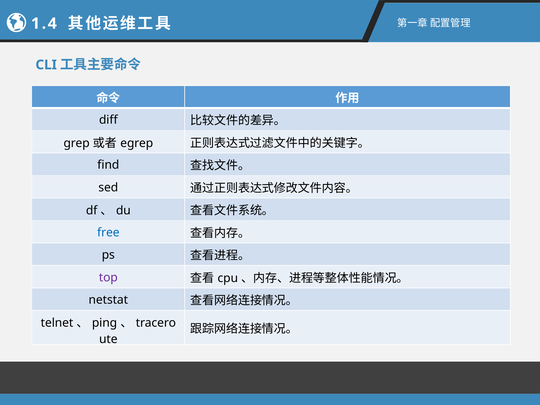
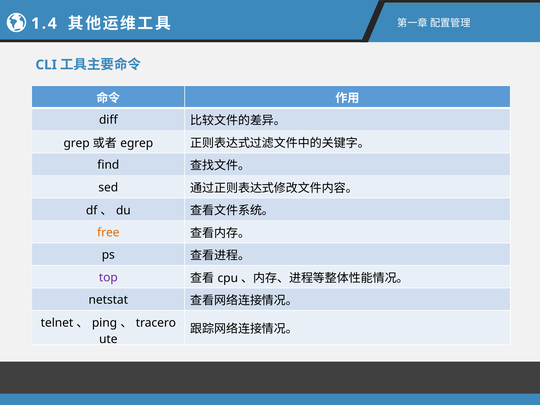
free colour: blue -> orange
